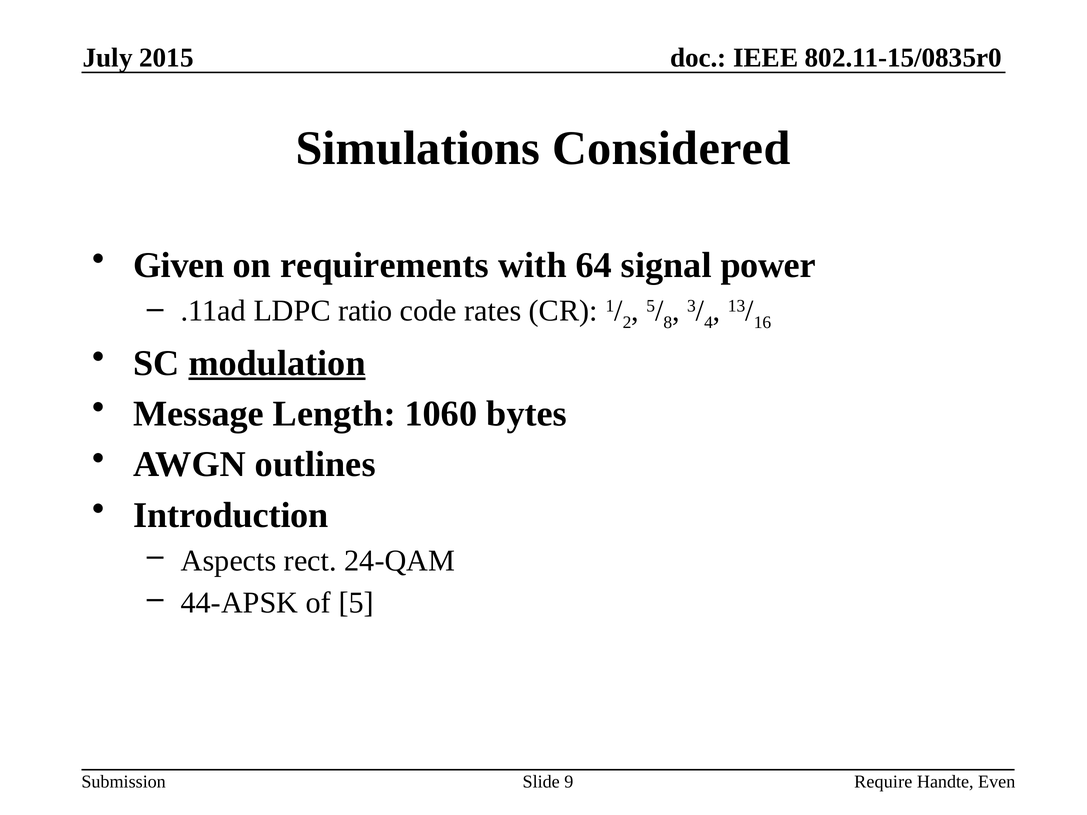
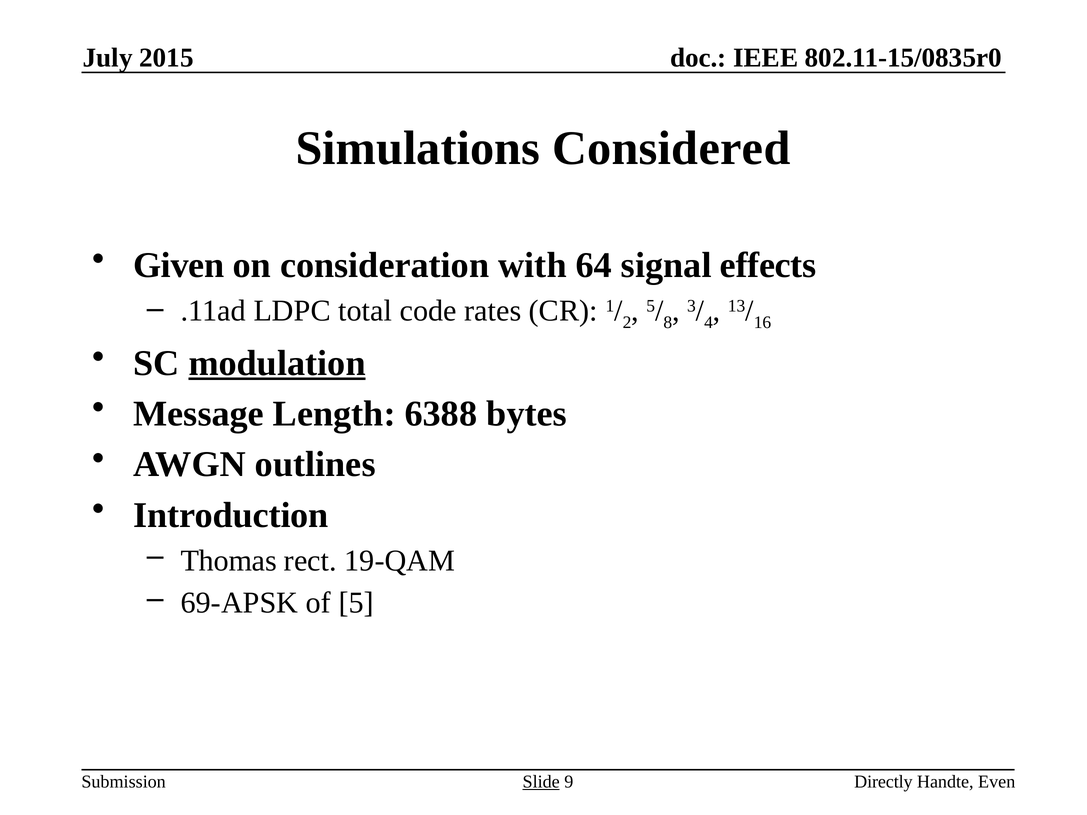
requirements: requirements -> consideration
power: power -> effects
ratio: ratio -> total
1060: 1060 -> 6388
Aspects: Aspects -> Thomas
24-QAM: 24-QAM -> 19-QAM
44-APSK: 44-APSK -> 69-APSK
Slide underline: none -> present
Require: Require -> Directly
